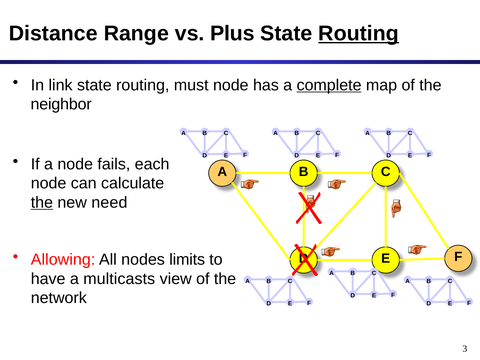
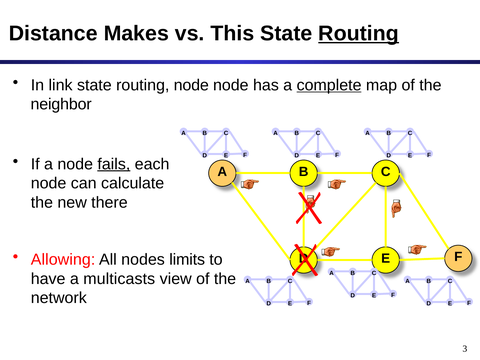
Range: Range -> Makes
Plus: Plus -> This
routing must: must -> node
fails underline: none -> present
the at (42, 202) underline: present -> none
need: need -> there
